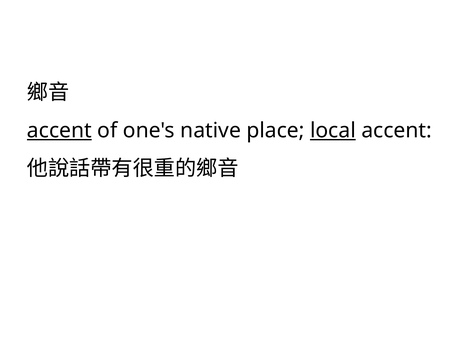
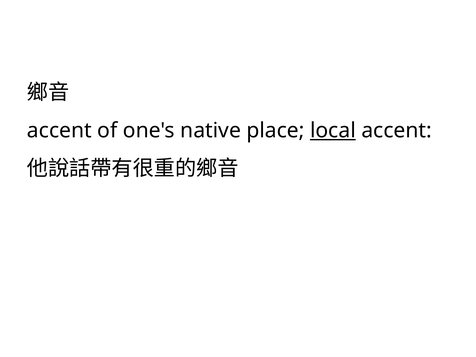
accent at (59, 130) underline: present -> none
